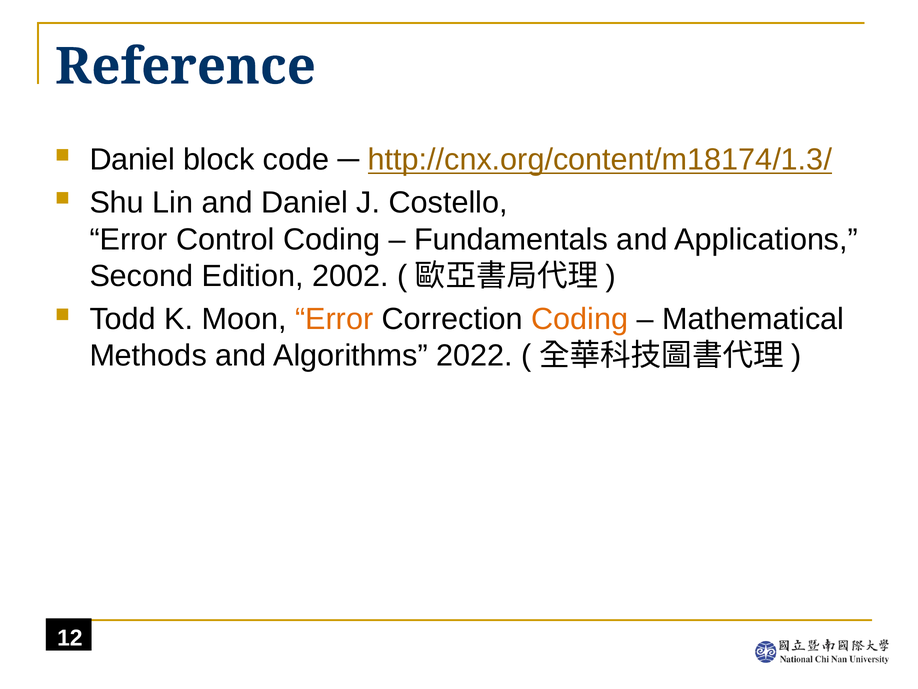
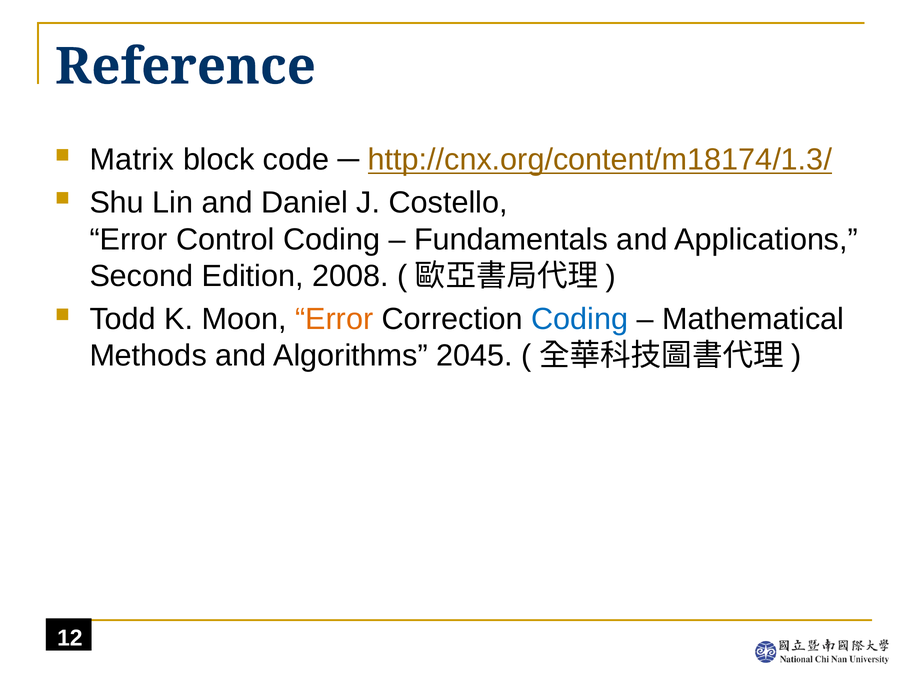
Daniel at (132, 160): Daniel -> Matrix
2002: 2002 -> 2008
Coding at (580, 319) colour: orange -> blue
2022: 2022 -> 2045
